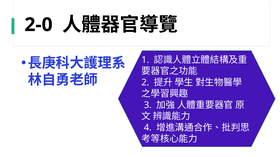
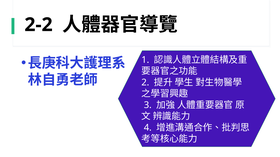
2-0: 2-0 -> 2-2
